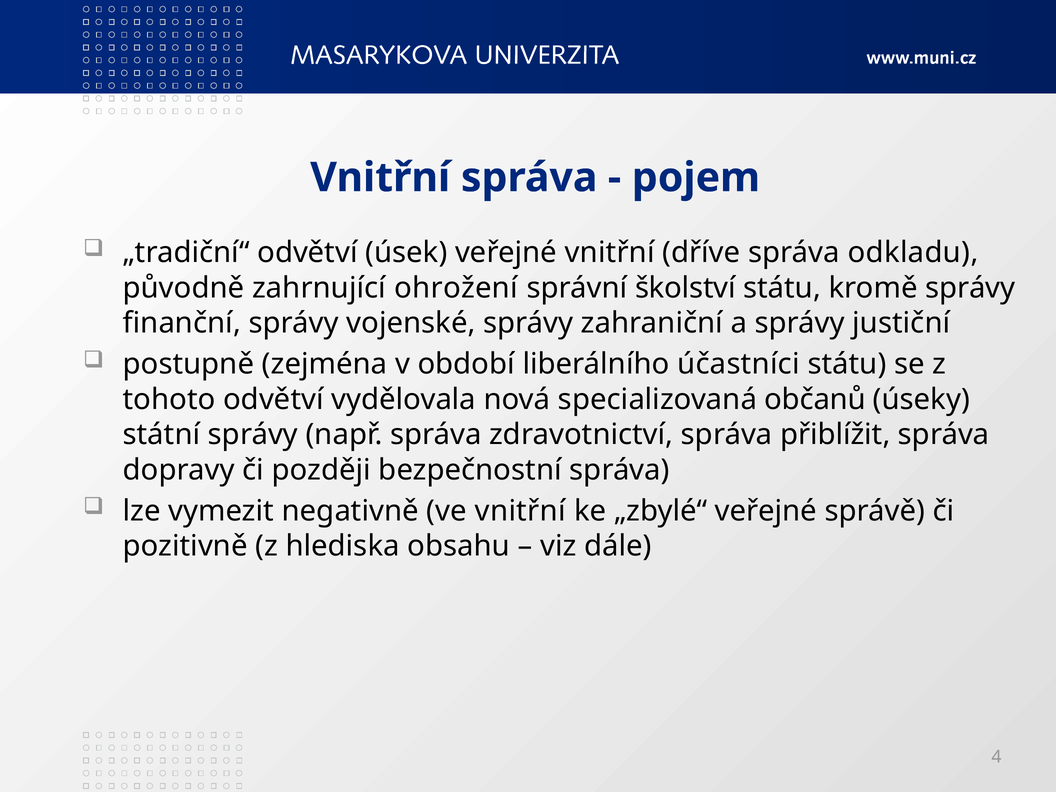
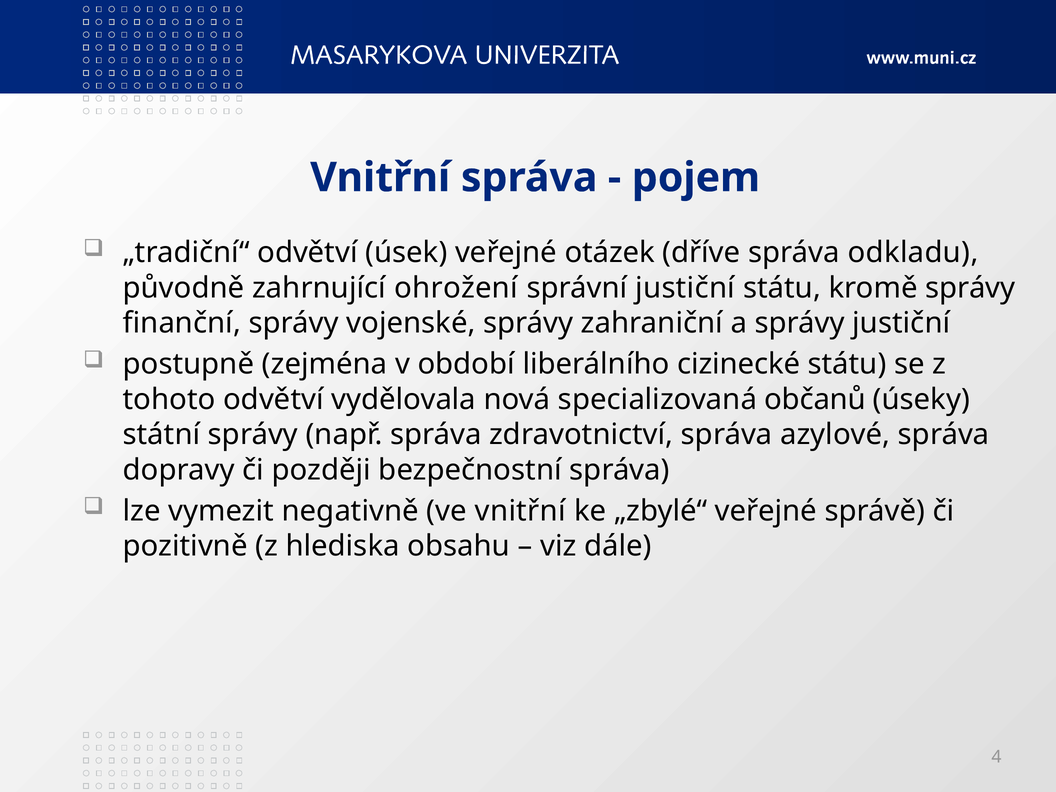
veřejné vnitřní: vnitřní -> otázek
správní školství: školství -> justiční
účastníci: účastníci -> cizinecké
přiblížit: přiblížit -> azylové
